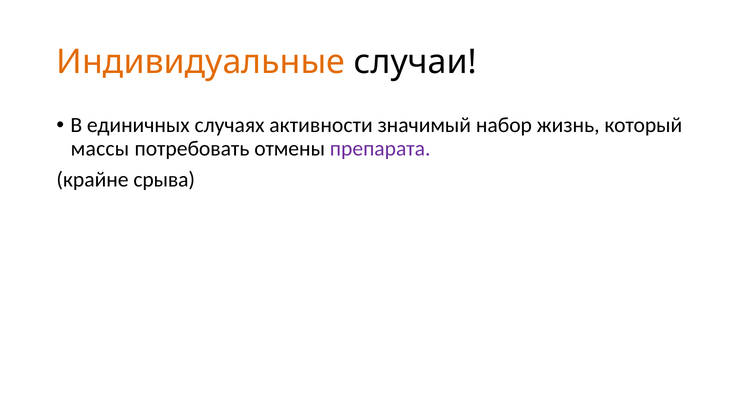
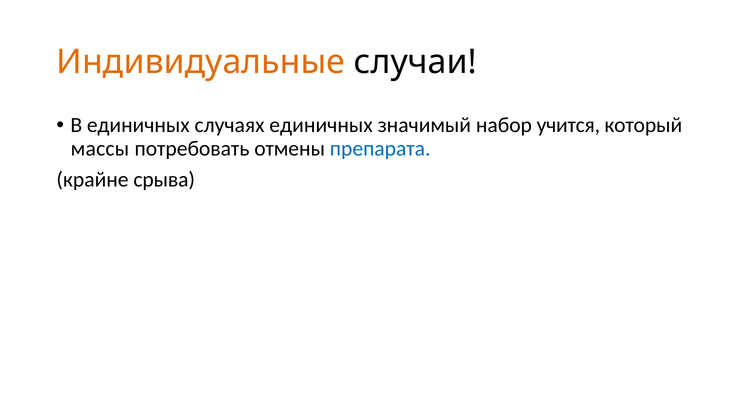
случаях активности: активности -> единичных
жизнь: жизнь -> учится
препарата colour: purple -> blue
